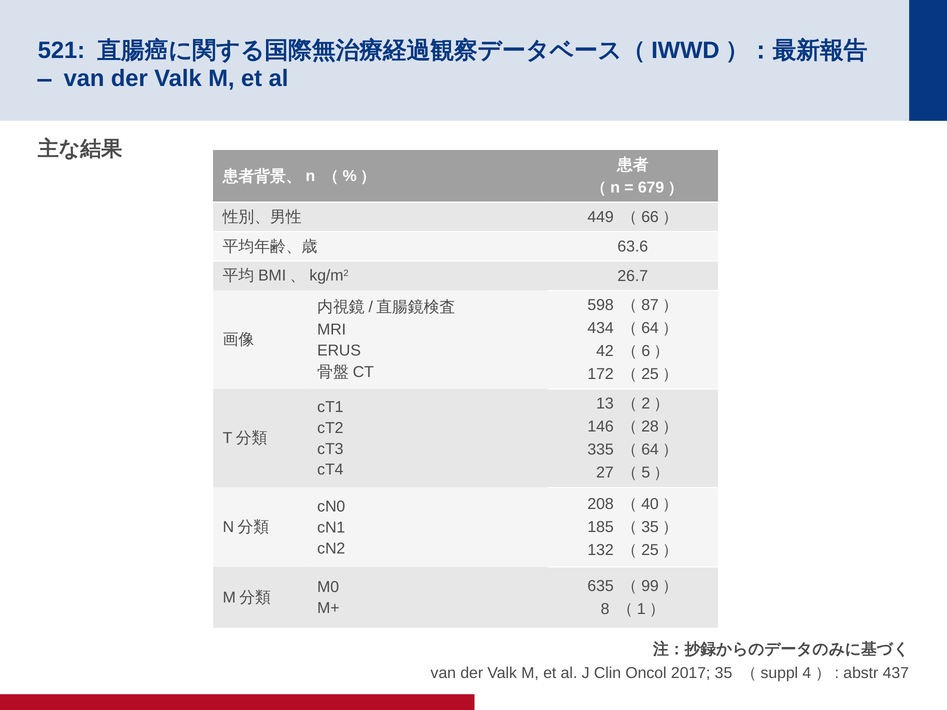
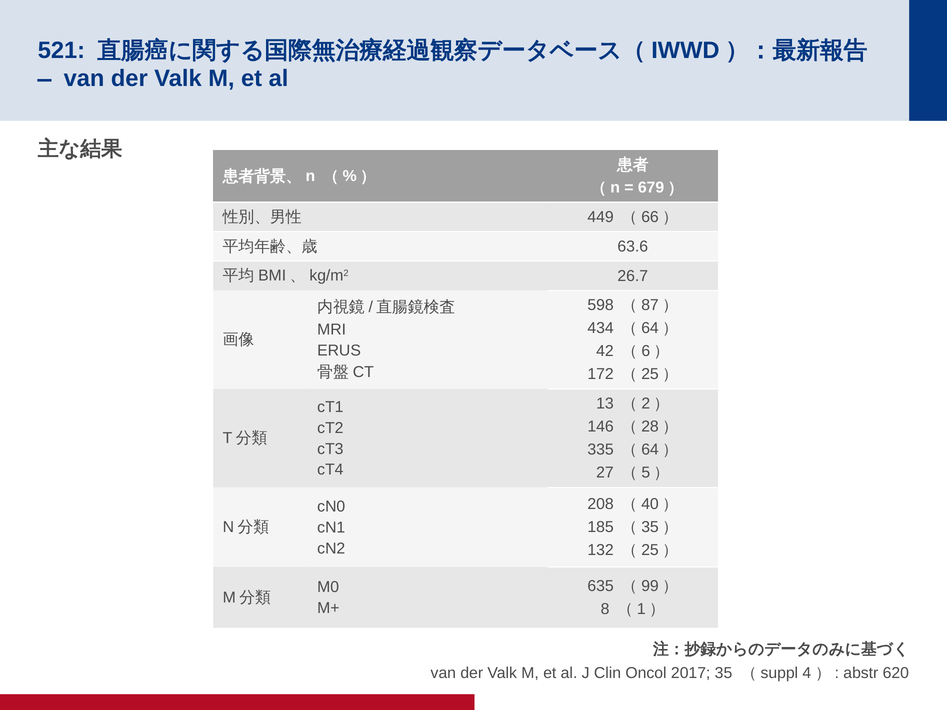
437: 437 -> 620
